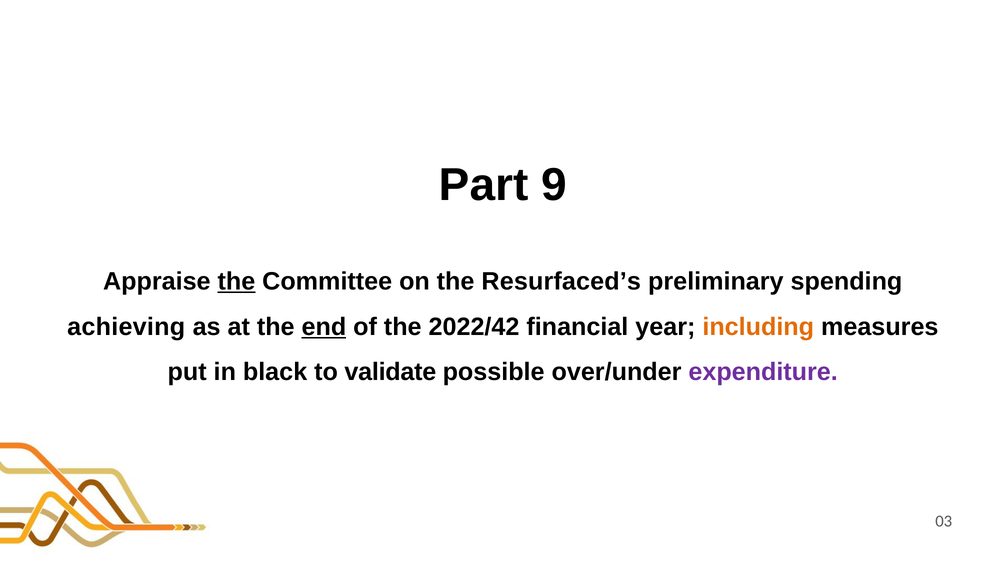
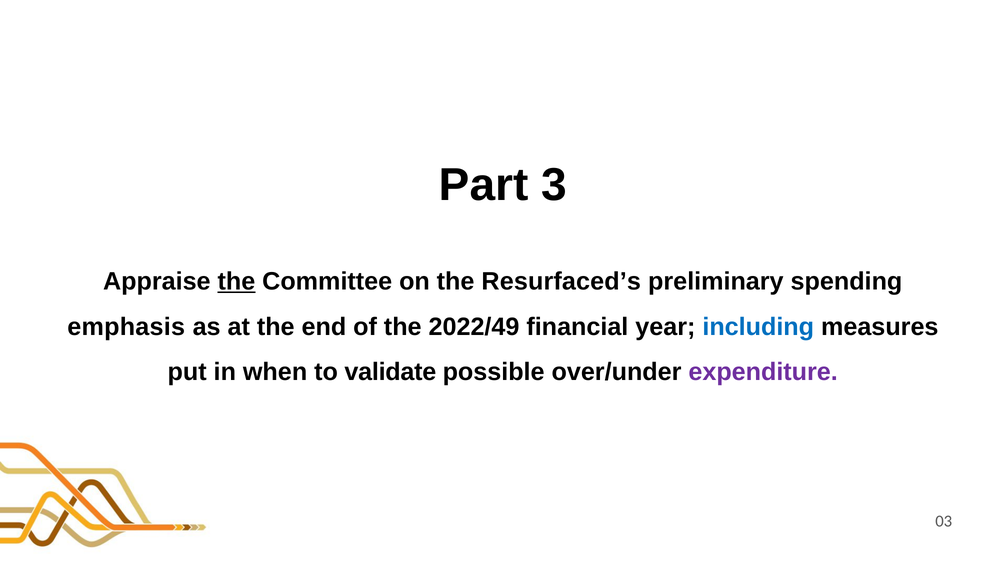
9: 9 -> 3
achieving: achieving -> emphasis
end underline: present -> none
2022/42: 2022/42 -> 2022/49
including colour: orange -> blue
black: black -> when
